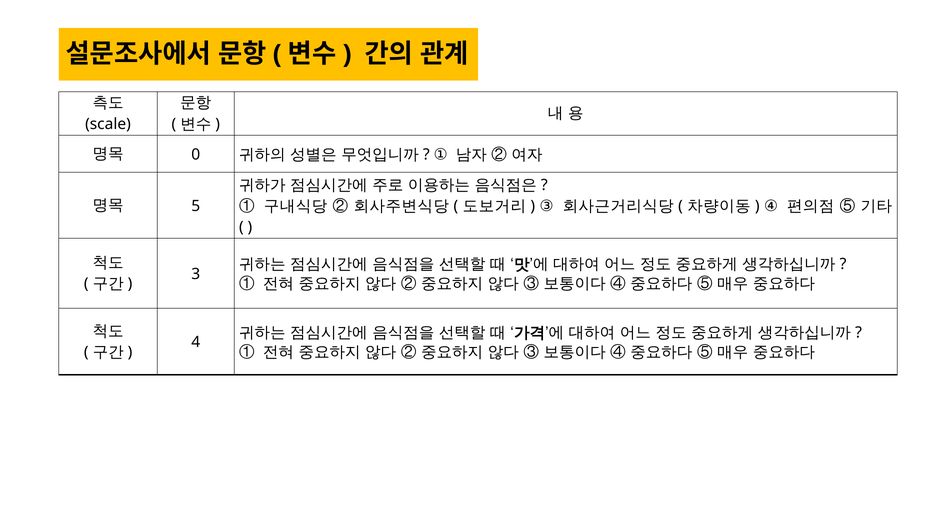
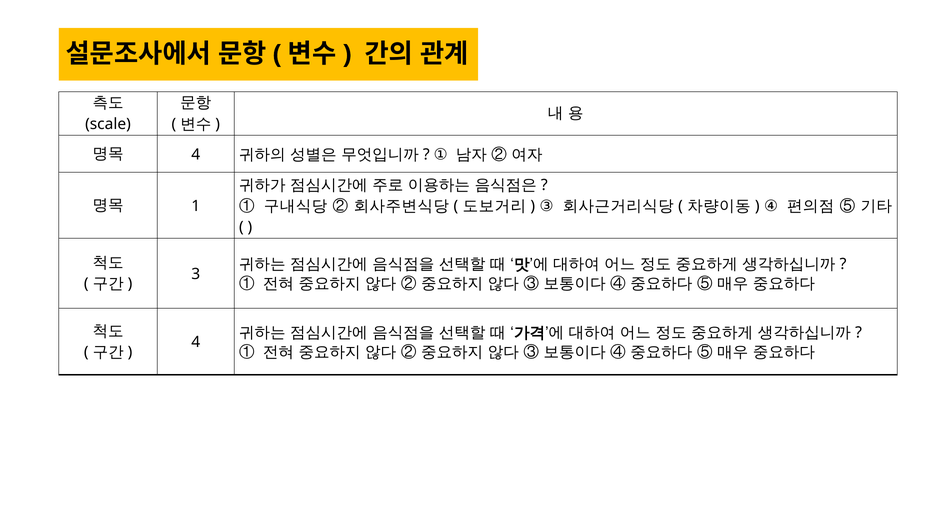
0 at (196, 155): 0 -> 4
5: 5 -> 1
